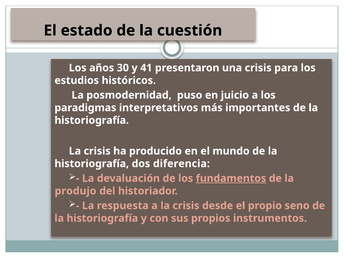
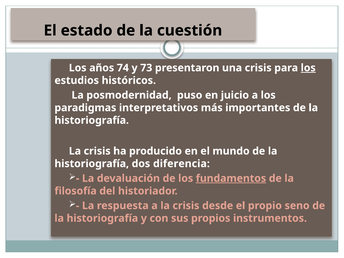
30: 30 -> 74
41: 41 -> 73
los at (308, 68) underline: none -> present
produjo: produjo -> filosofía
